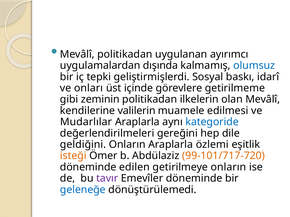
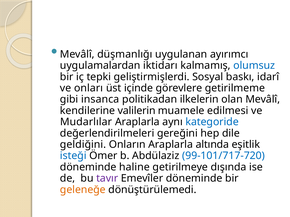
Mevâlî politikadan: politikadan -> düşmanlığı
dışında: dışında -> iktidarı
zeminin: zeminin -> insanca
özlemi: özlemi -> altında
isteği colour: orange -> blue
99-101/717-720 colour: orange -> blue
edilen: edilen -> haline
getirilmeye onların: onların -> dışında
geleneğe colour: blue -> orange
